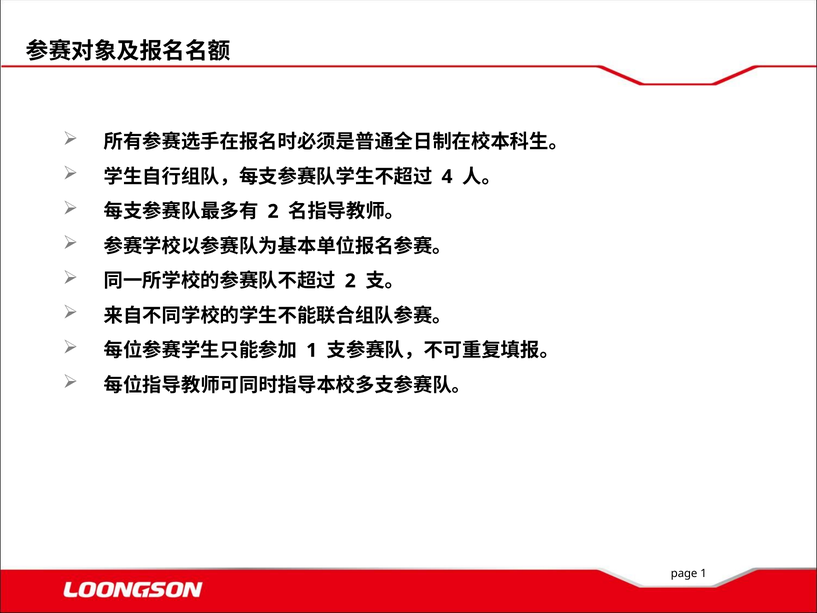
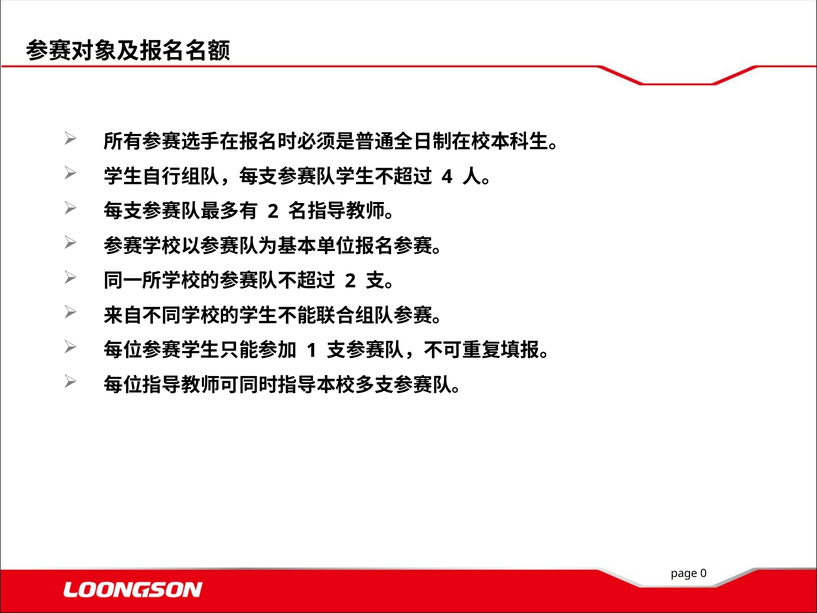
page 1: 1 -> 0
